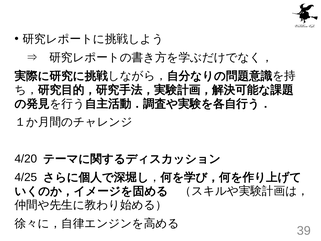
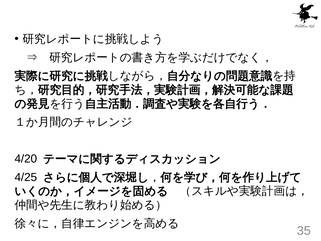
39: 39 -> 35
